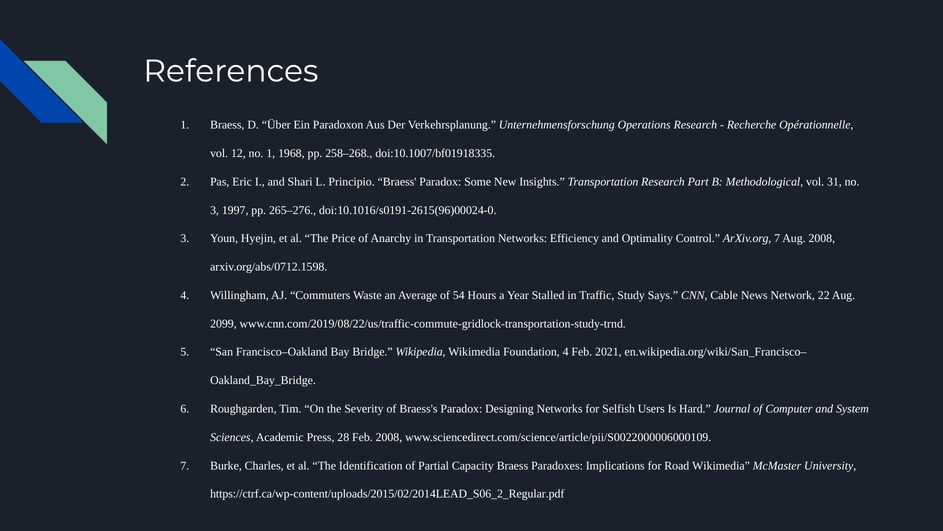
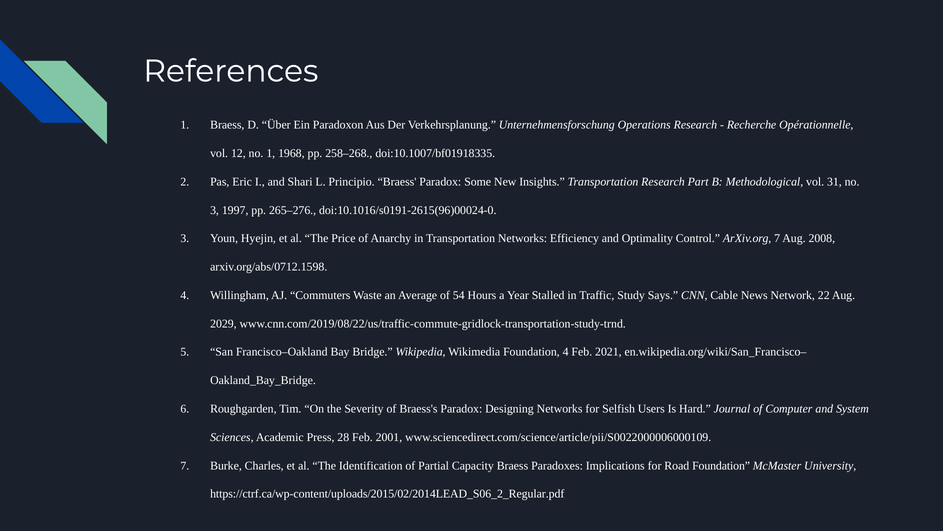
2099: 2099 -> 2029
Feb 2008: 2008 -> 2001
Road Wikimedia: Wikimedia -> Foundation
